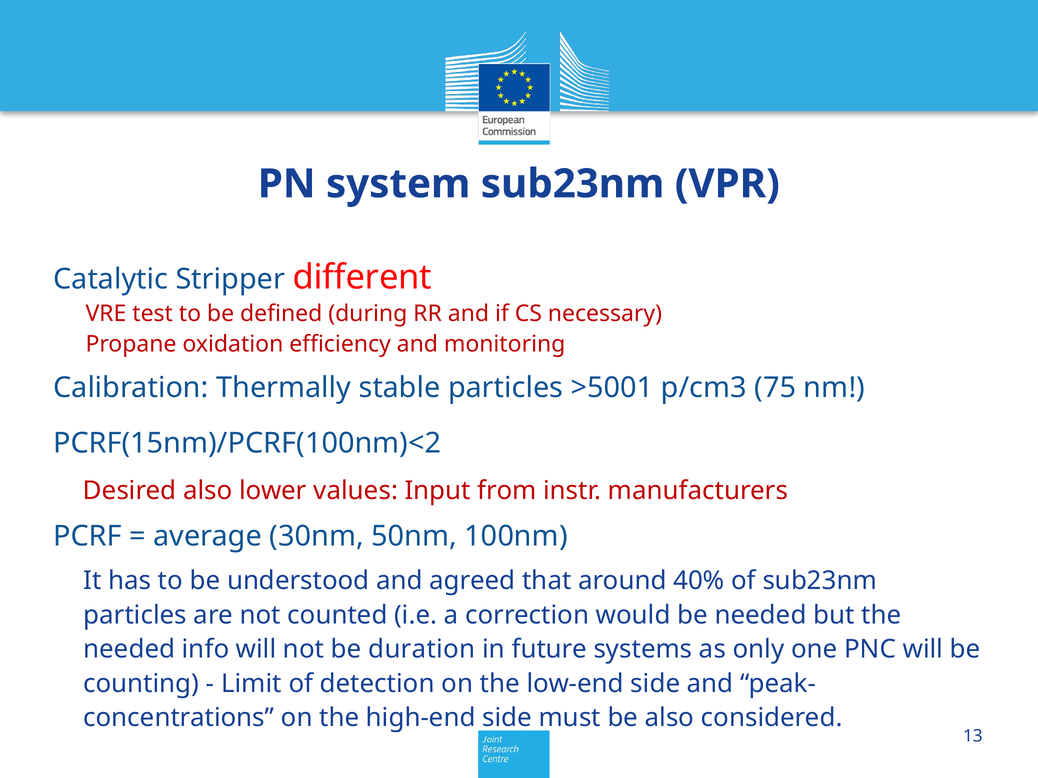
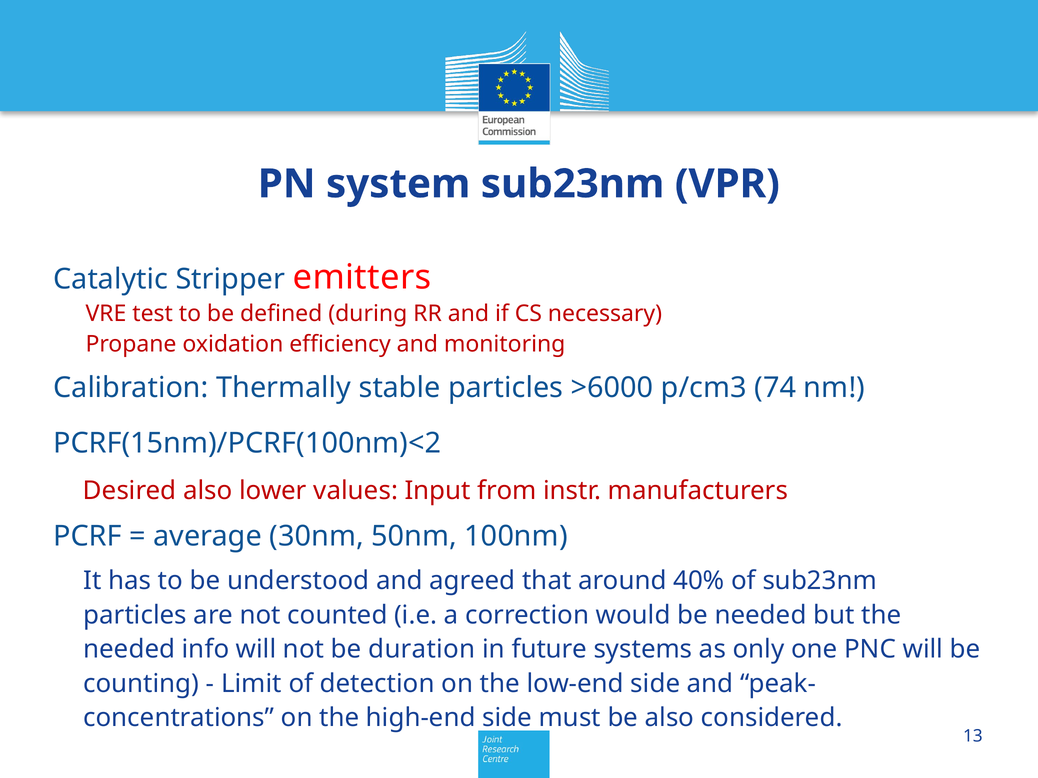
different: different -> emitters
>5001: >5001 -> >6000
75: 75 -> 74
